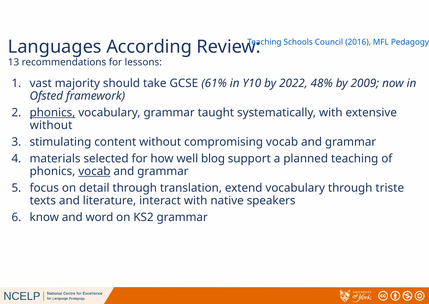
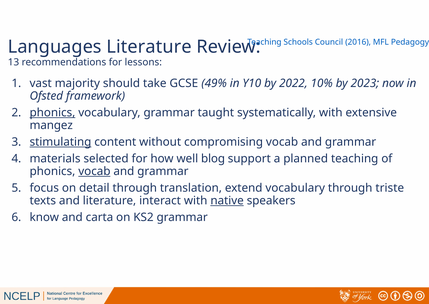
Languages According: According -> Literature
61%: 61% -> 49%
48%: 48% -> 10%
2009: 2009 -> 2023
without at (51, 125): without -> mangez
stimulating underline: none -> present
native underline: none -> present
word: word -> carta
